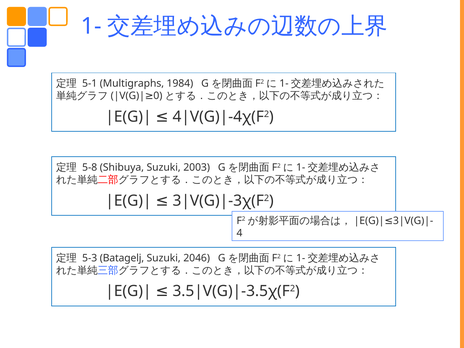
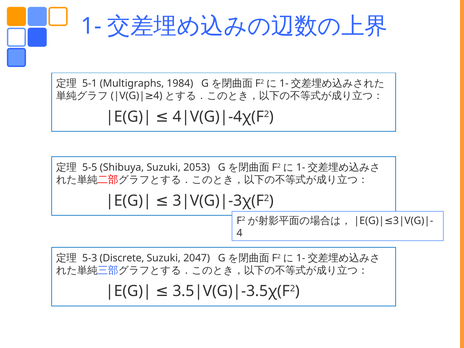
0 at (158, 96): 0 -> 4
5-8: 5-8 -> 5-5
2003: 2003 -> 2053
Batagelj: Batagelj -> Discrete
2046: 2046 -> 2047
